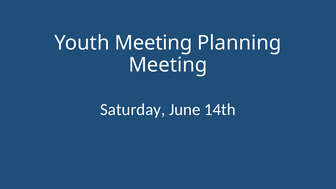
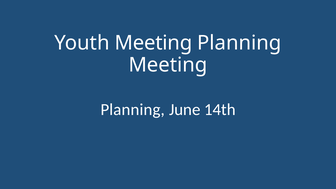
Saturday at (133, 110): Saturday -> Planning
